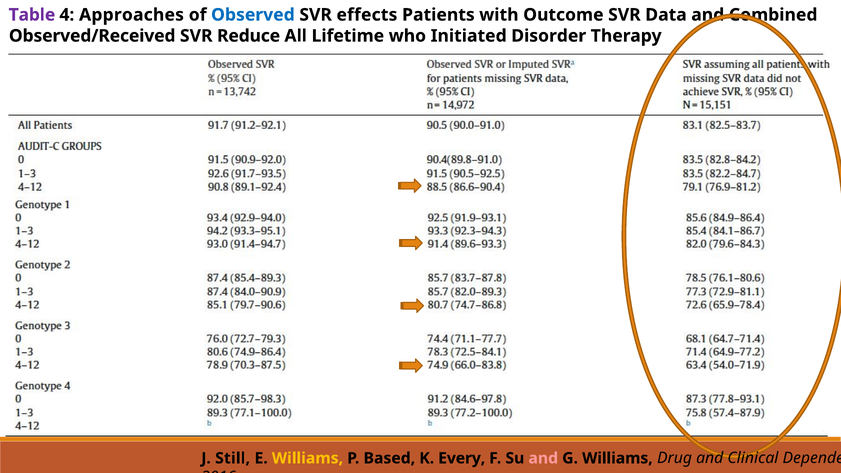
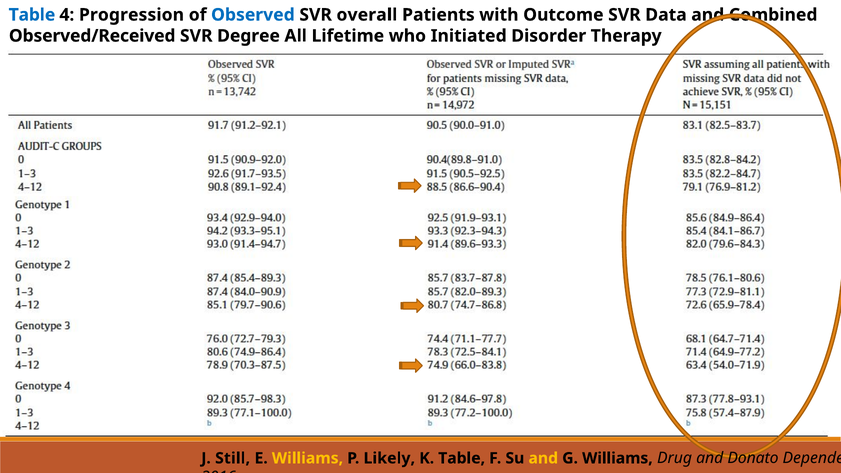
Table at (32, 15) colour: purple -> blue
Approaches: Approaches -> Progression
effects: effects -> overall
Reduce: Reduce -> Degree
Based: Based -> Likely
K Every: Every -> Table
and at (543, 458) colour: pink -> yellow
Clinical: Clinical -> Donato
